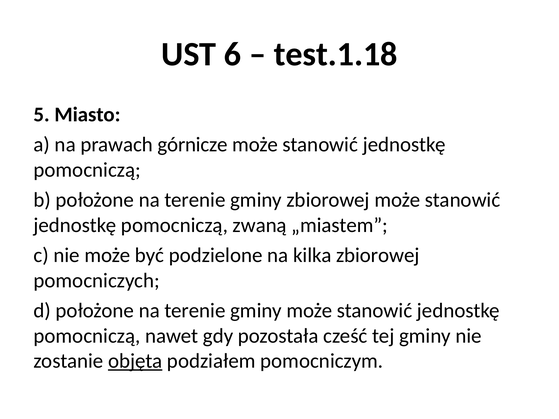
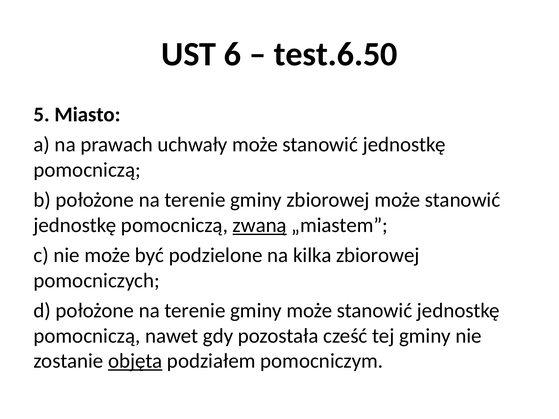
test.1.18: test.1.18 -> test.6.50
górnicze: górnicze -> uchwały
zwaną underline: none -> present
